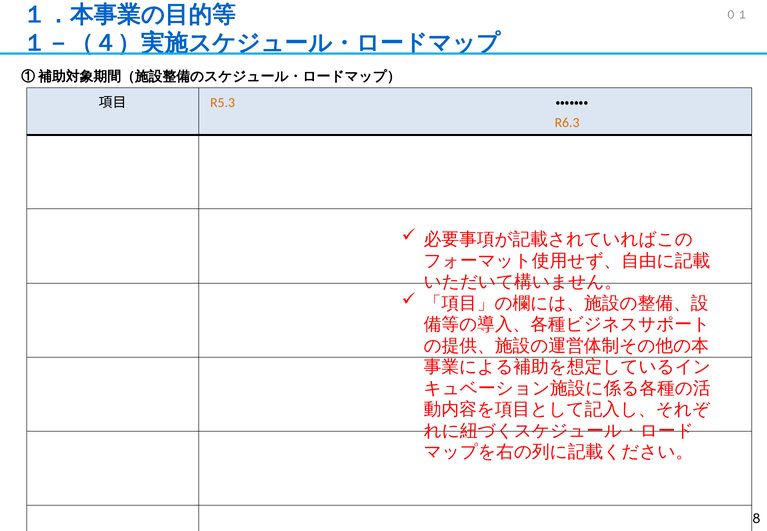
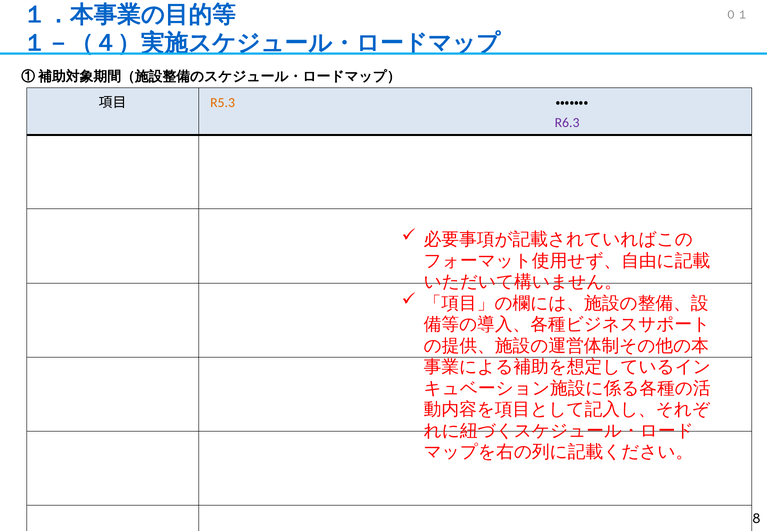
R6.3 colour: orange -> purple
